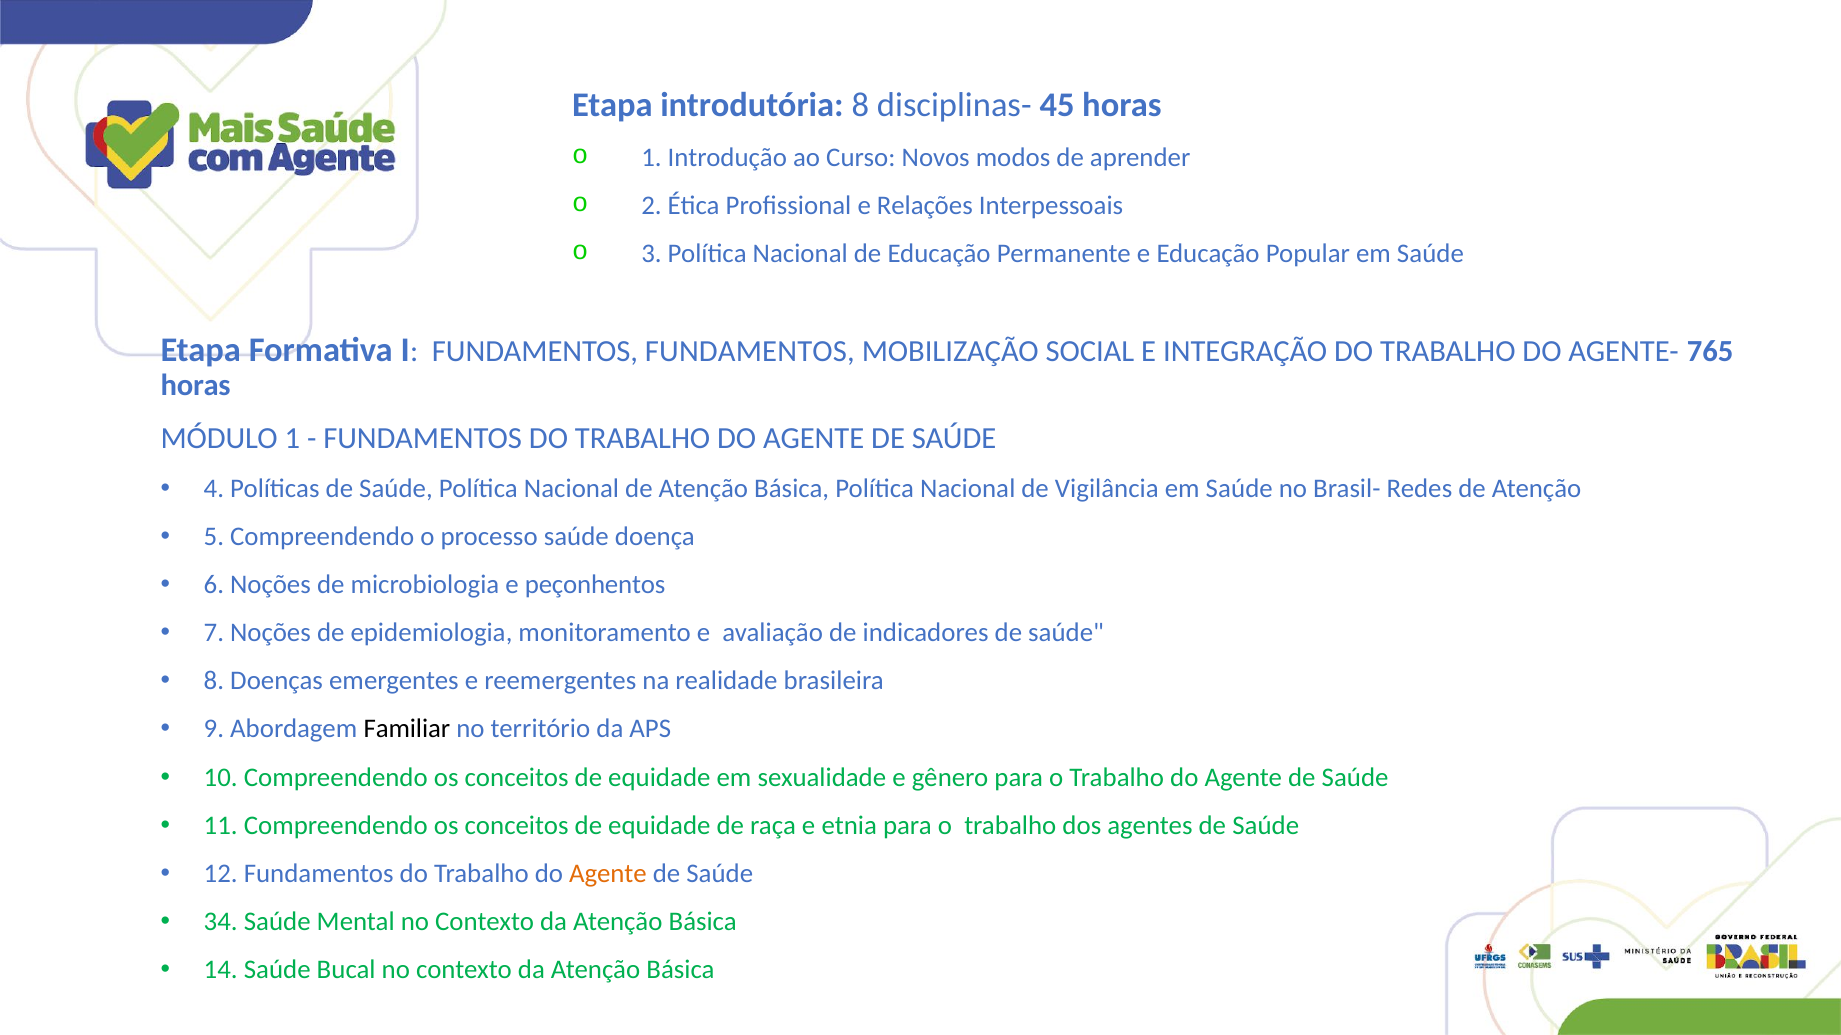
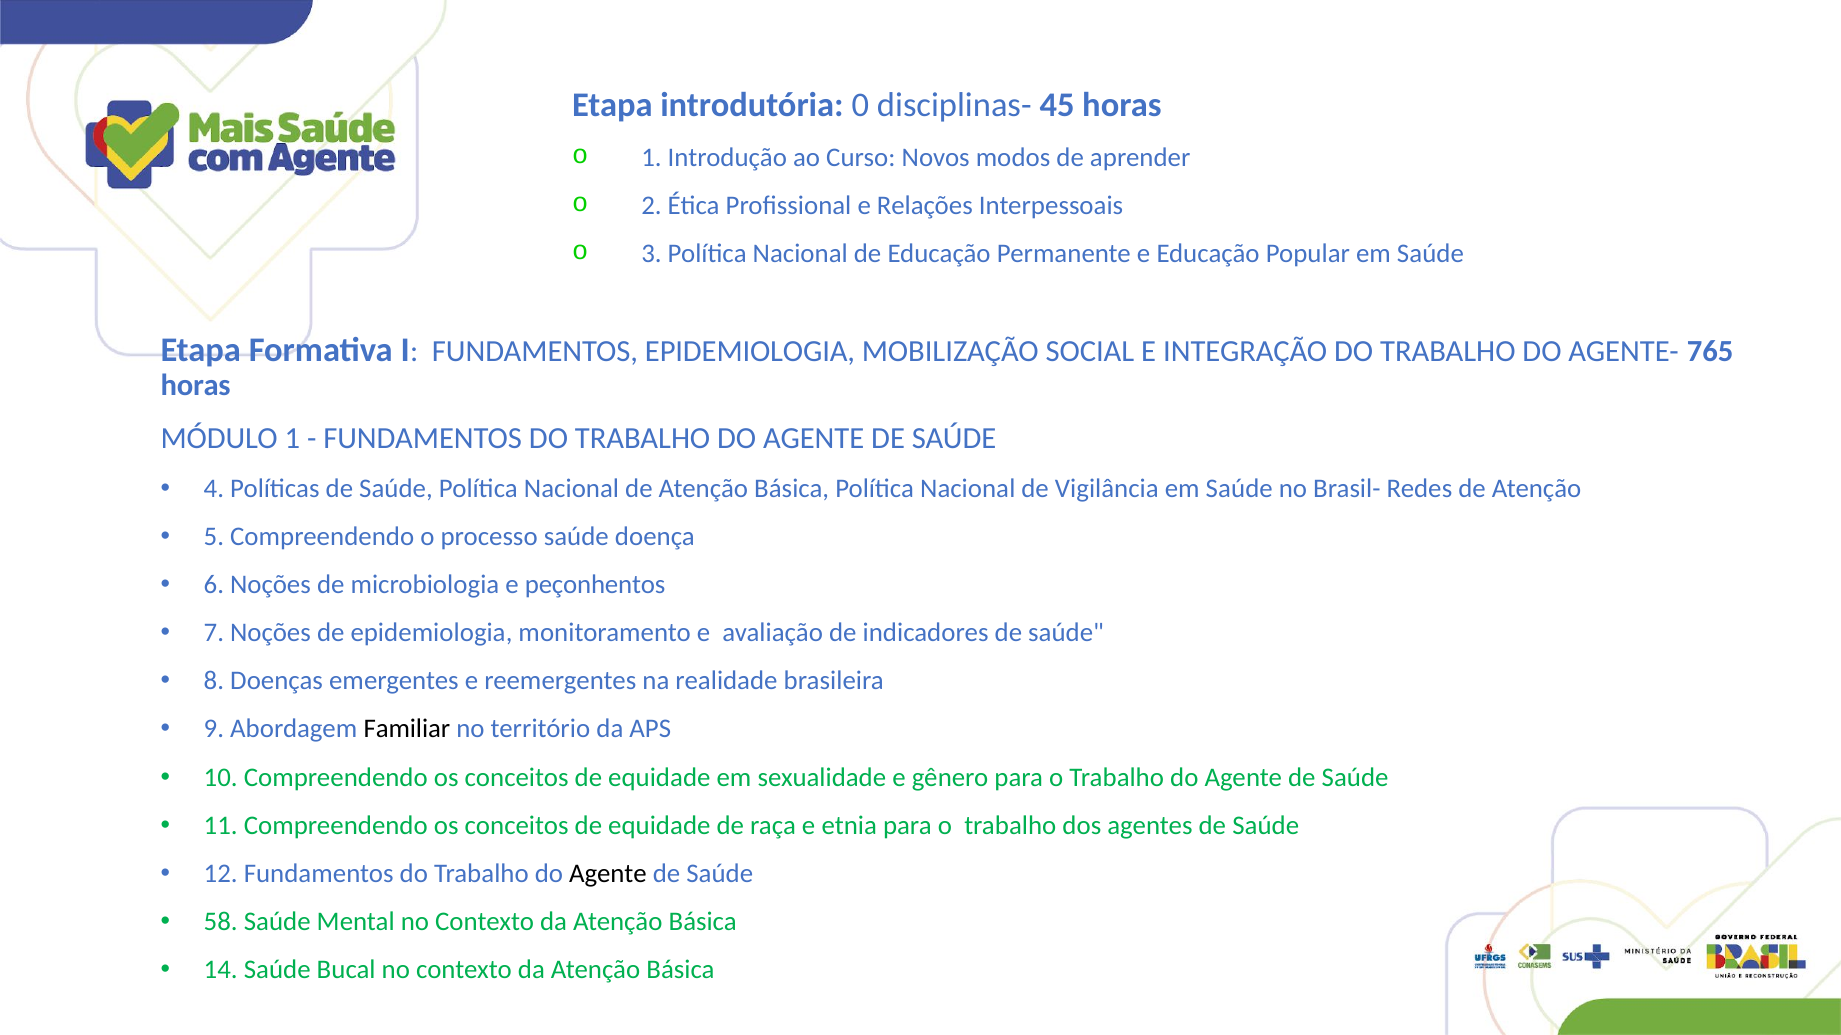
introdutória 8: 8 -> 0
FUNDAMENTOS FUNDAMENTOS: FUNDAMENTOS -> EPIDEMIOLOGIA
Agente at (608, 874) colour: orange -> black
34: 34 -> 58
